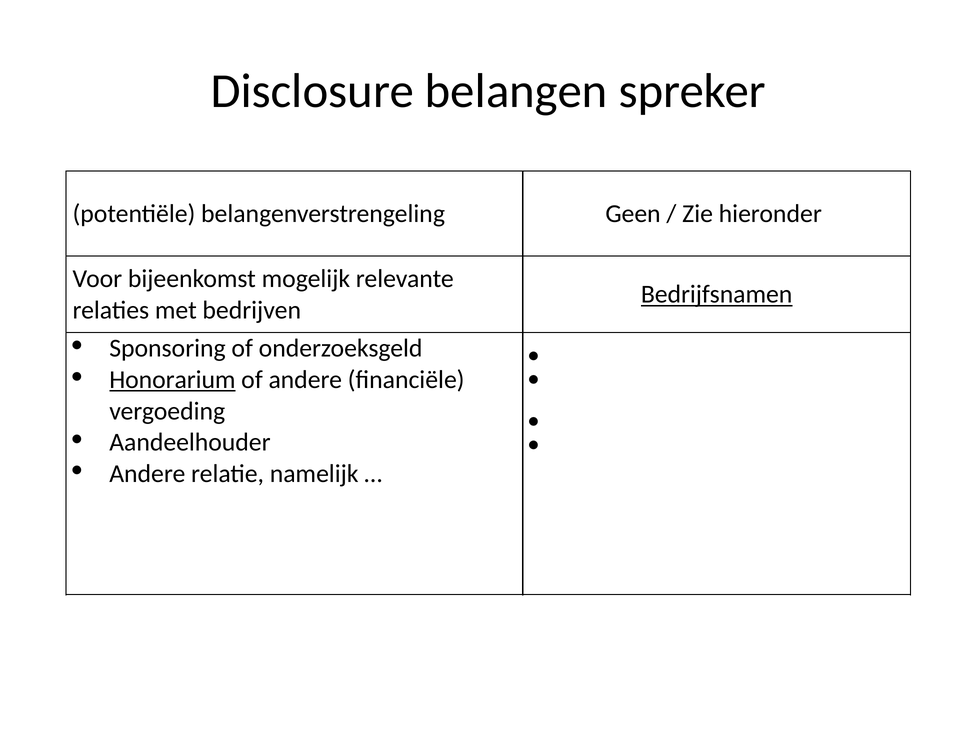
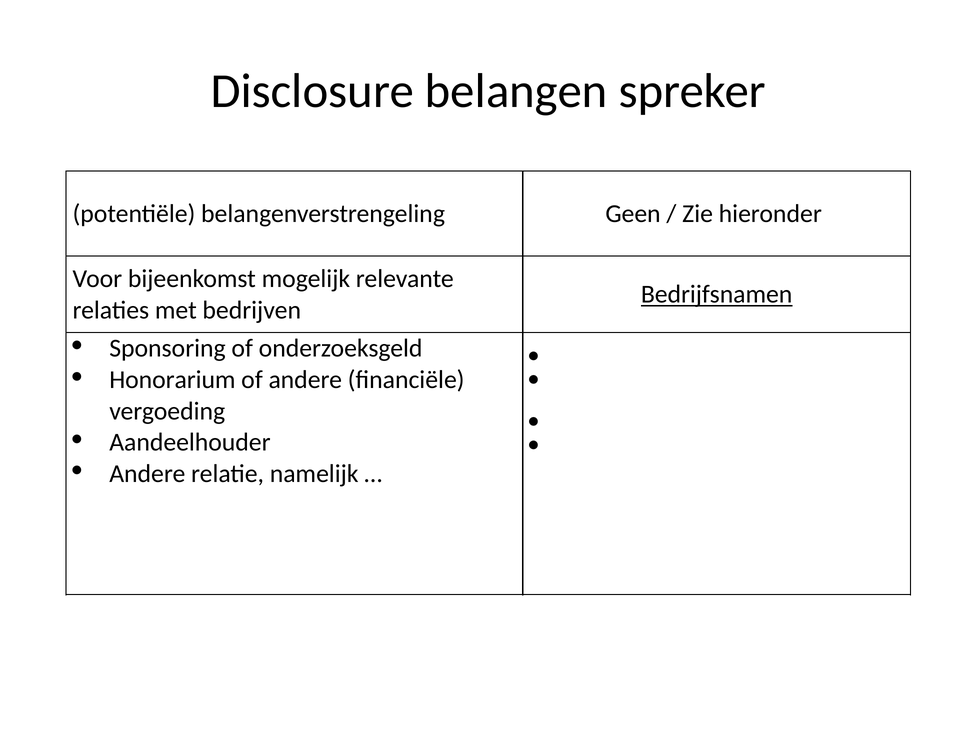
Honorarium underline: present -> none
